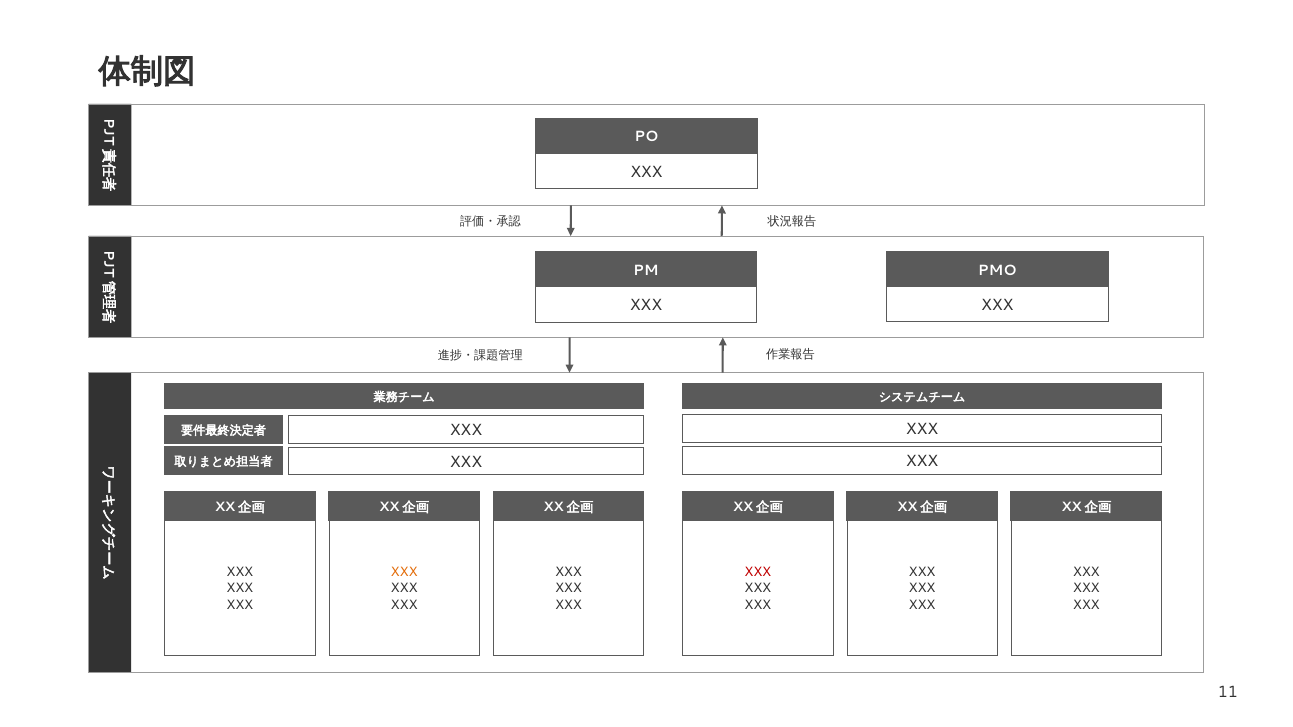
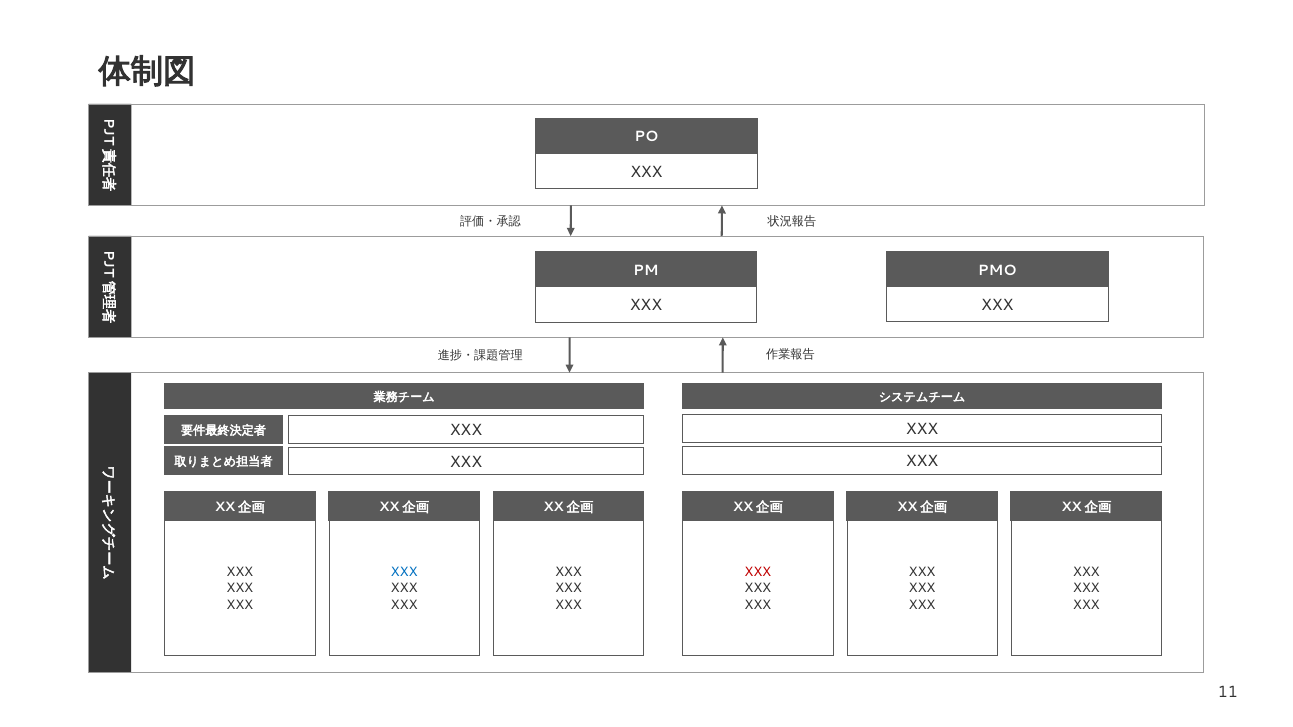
XXX at (404, 573) colour: orange -> blue
